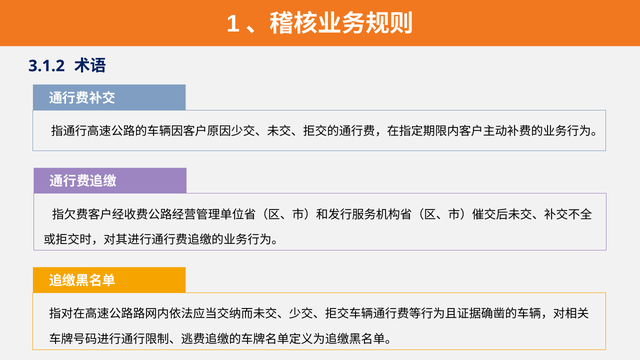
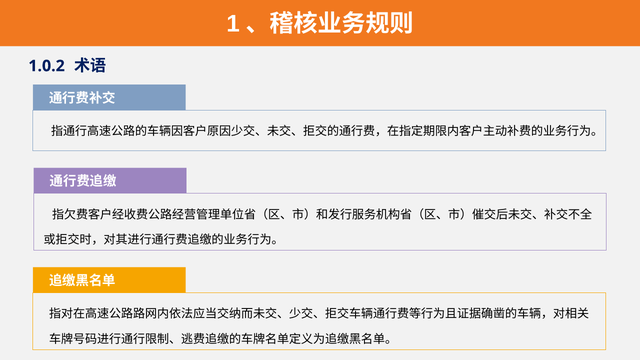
3.1.2: 3.1.2 -> 1.0.2
